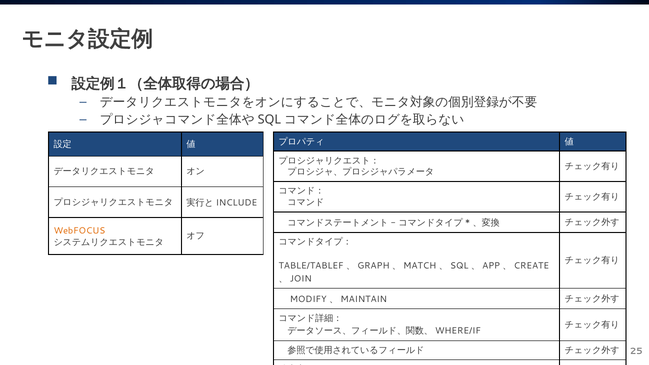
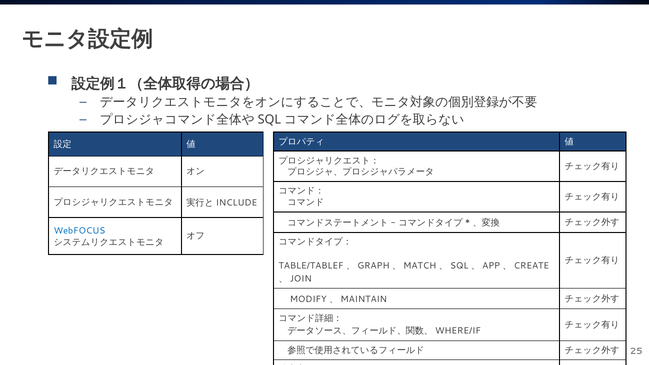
WebFOCUS colour: orange -> blue
